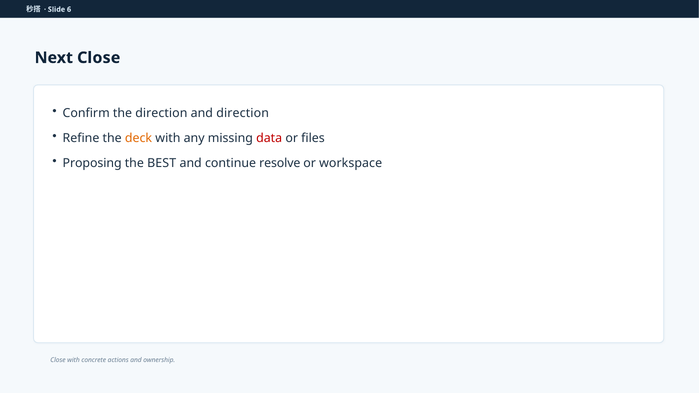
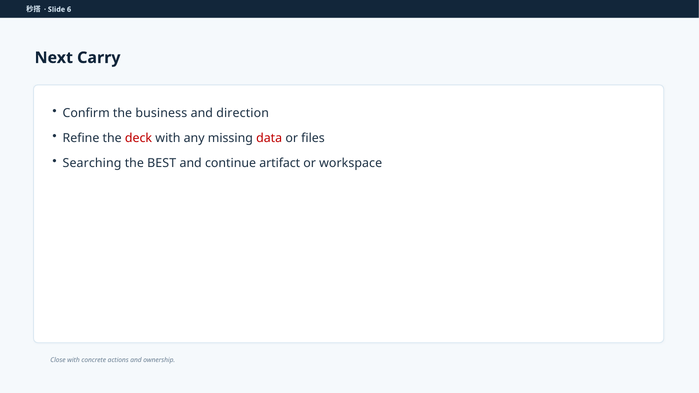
Next Close: Close -> Carry
the direction: direction -> business
deck colour: orange -> red
Proposing: Proposing -> Searching
resolve: resolve -> artifact
